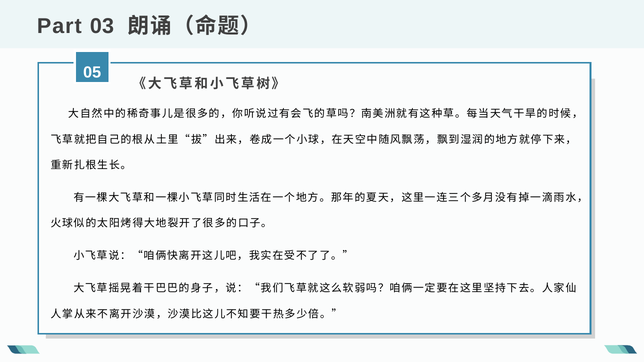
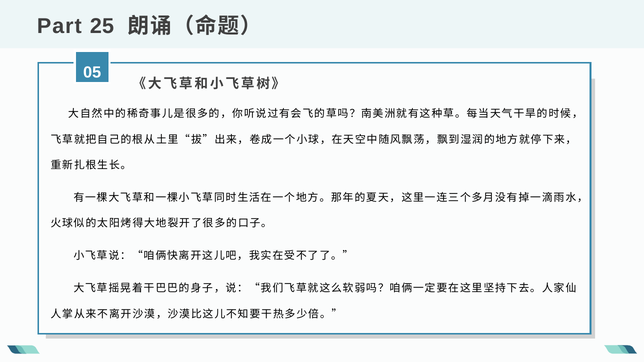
03: 03 -> 25
